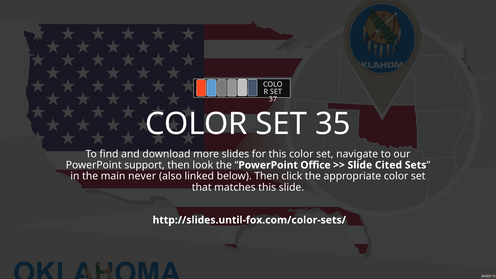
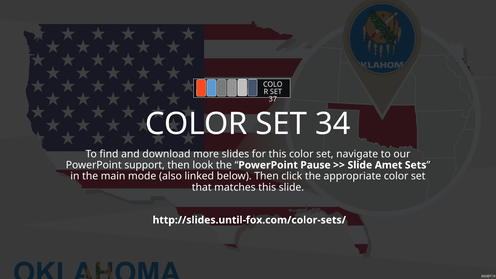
35: 35 -> 34
Office: Office -> Pause
Cited: Cited -> Amet
never: never -> mode
